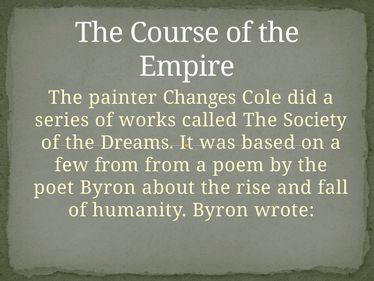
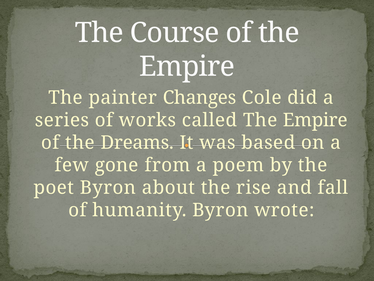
called The Society: Society -> Empire
few from: from -> gone
